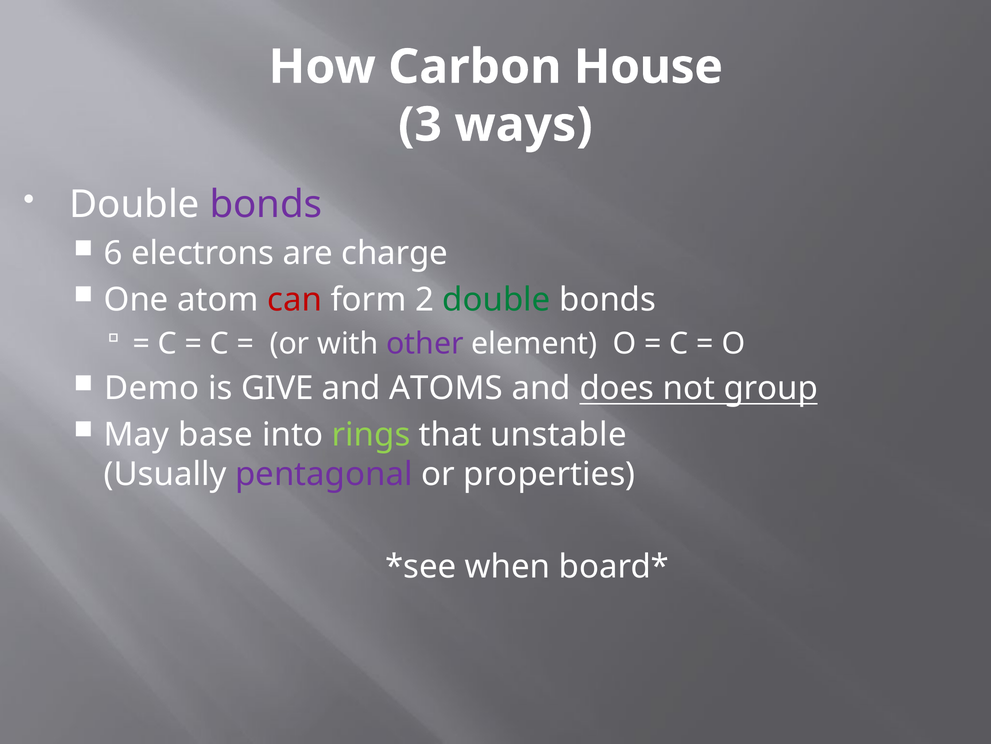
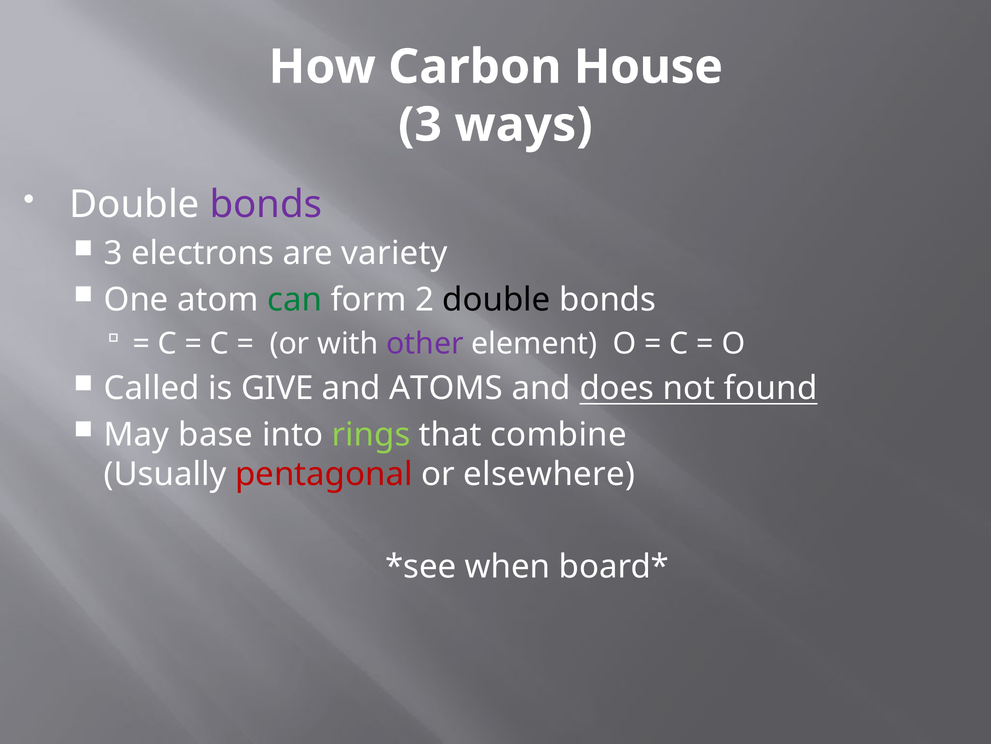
6 at (113, 253): 6 -> 3
charge: charge -> variety
can colour: red -> green
double at (497, 300) colour: green -> black
Demo: Demo -> Called
group: group -> found
unstable: unstable -> combine
pentagonal colour: purple -> red
properties: properties -> elsewhere
